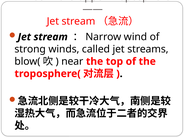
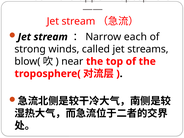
wind: wind -> each
